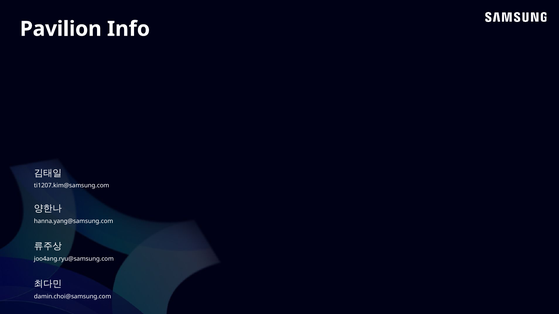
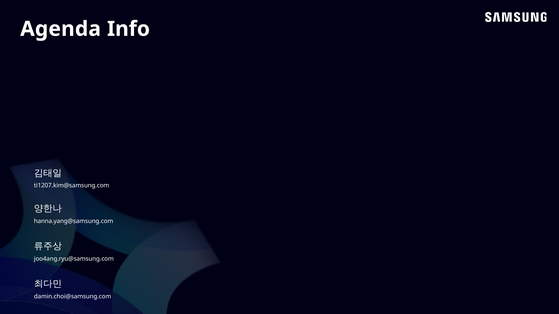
Pavilion: Pavilion -> Agenda
